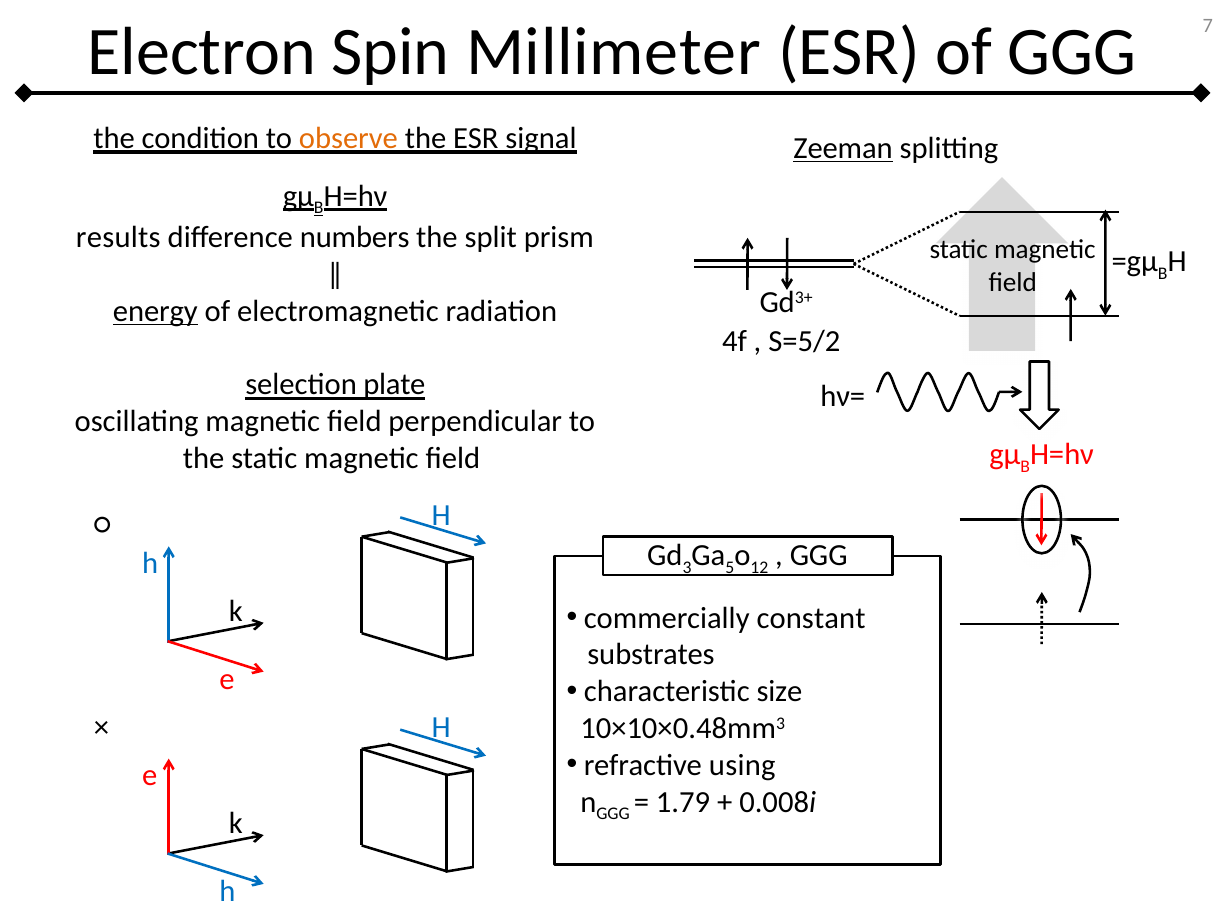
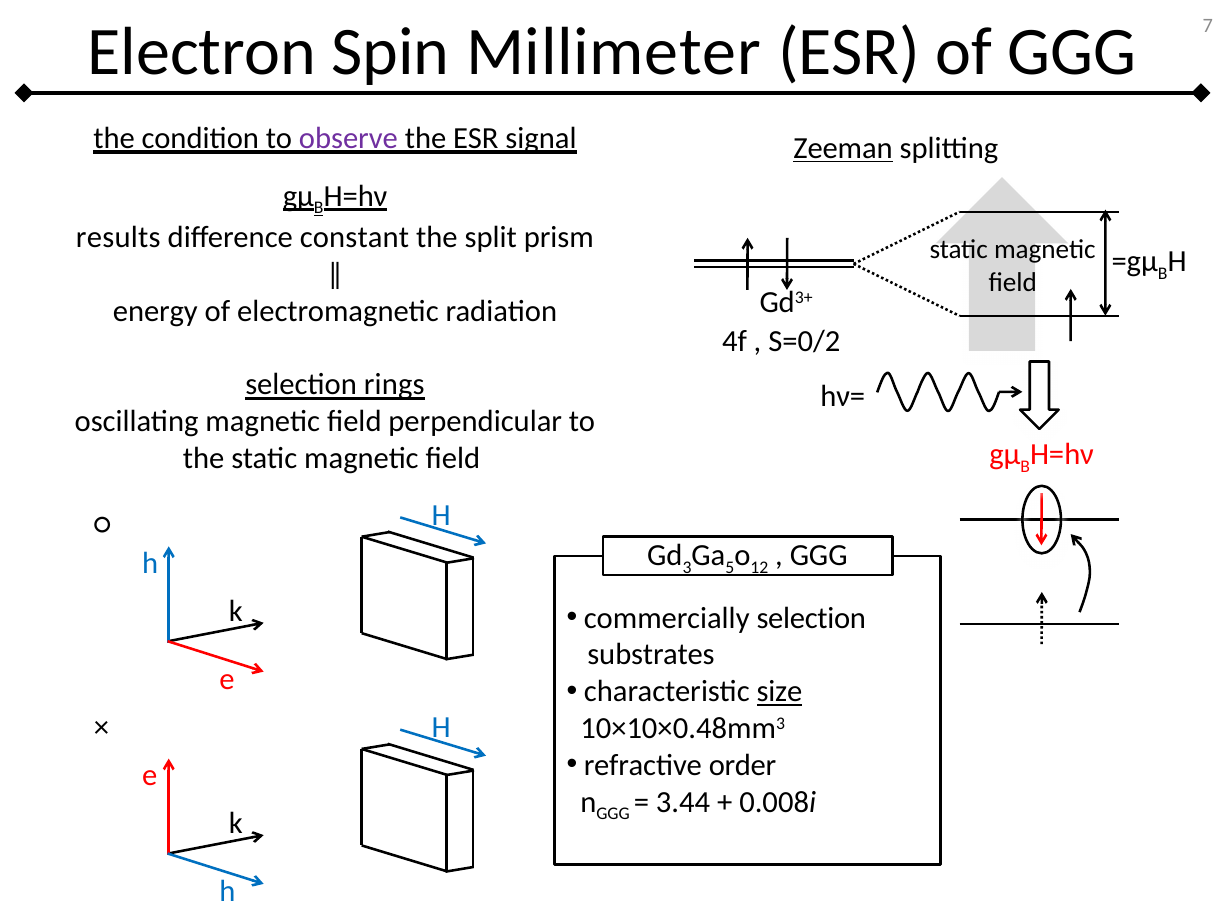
observe colour: orange -> purple
numbers: numbers -> constant
energy underline: present -> none
S=5/2: S=5/2 -> S=0/2
plate: plate -> rings
commercially constant: constant -> selection
size at (779, 691) underline: none -> present
using: using -> order
1.79: 1.79 -> 3.44
